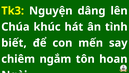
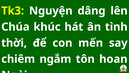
biết: biết -> thời
